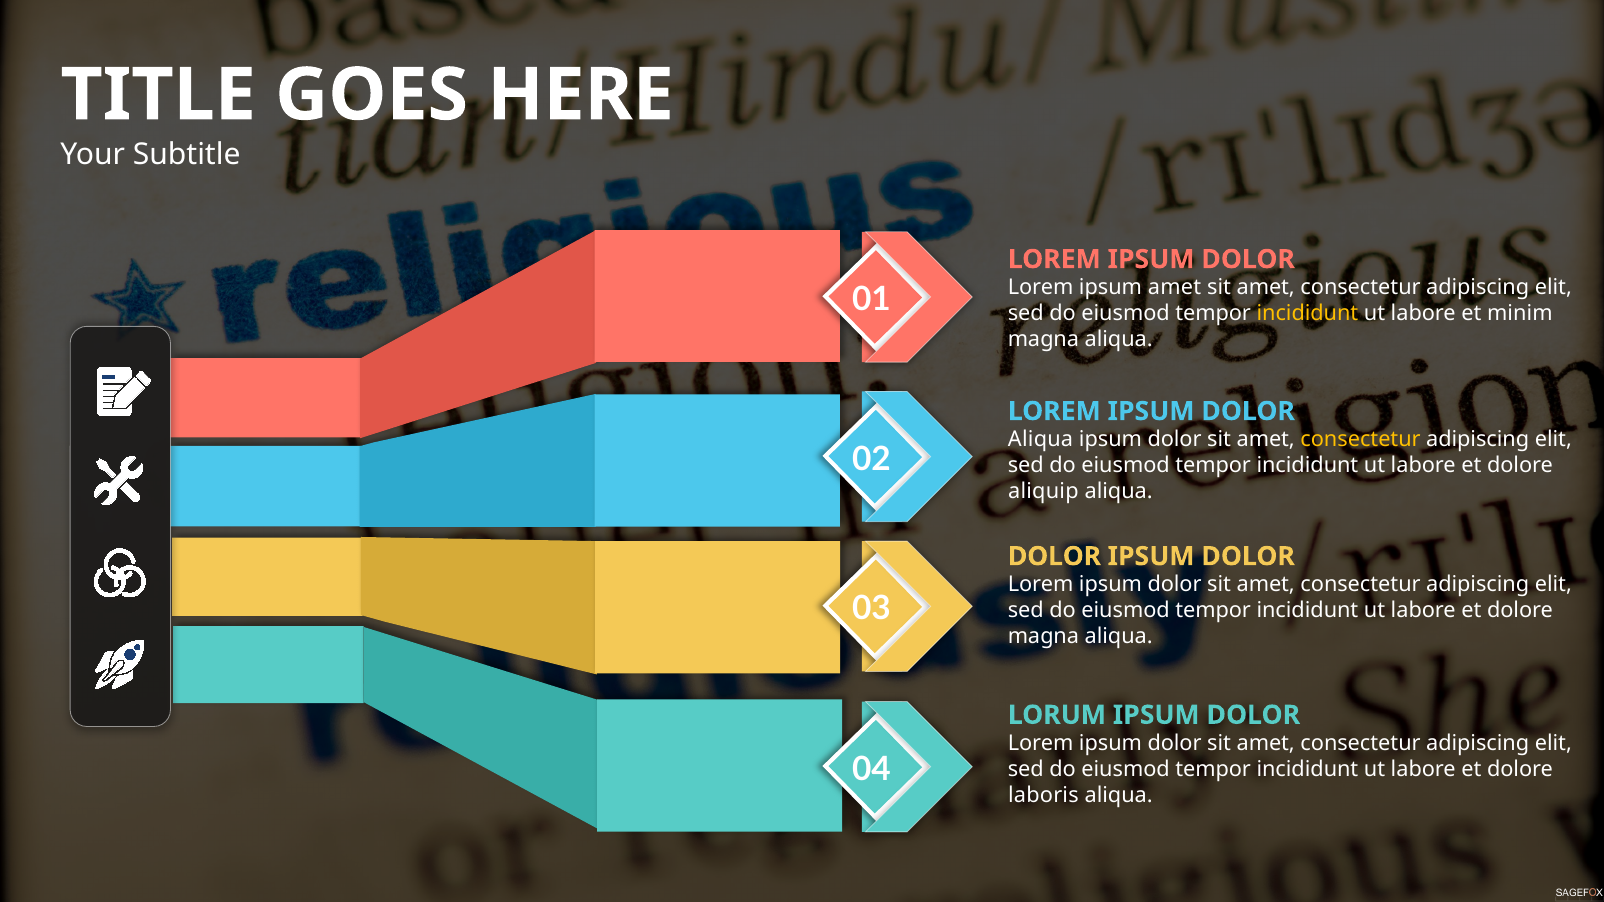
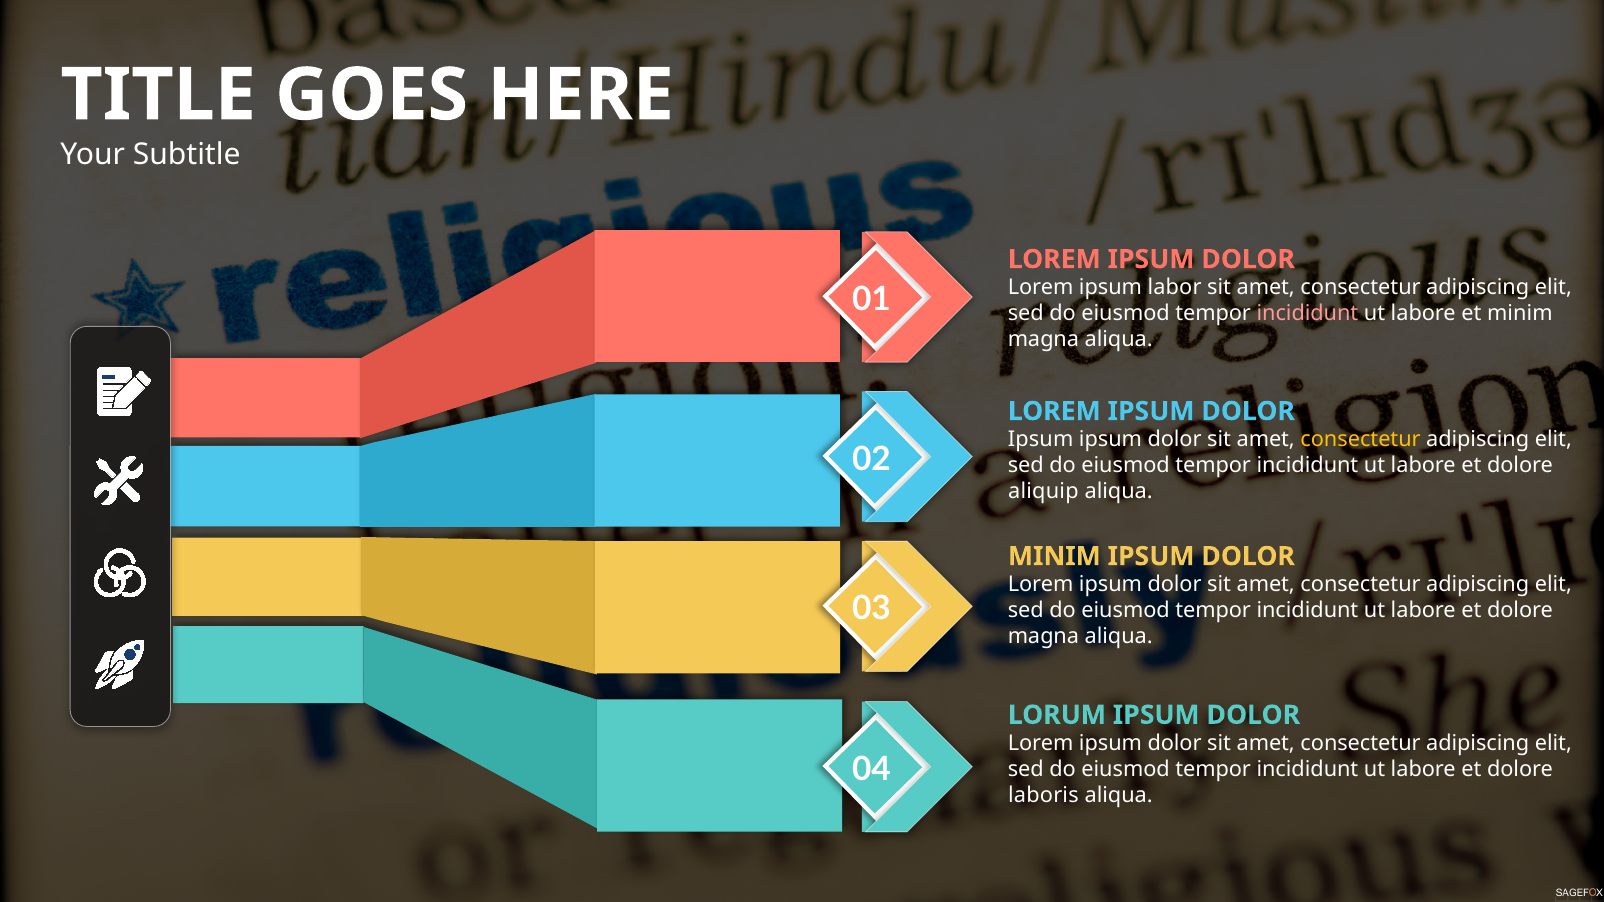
ipsum amet: amet -> labor
incididunt at (1307, 313) colour: yellow -> pink
Aliqua at (1041, 439): Aliqua -> Ipsum
DOLOR at (1054, 557): DOLOR -> MINIM
